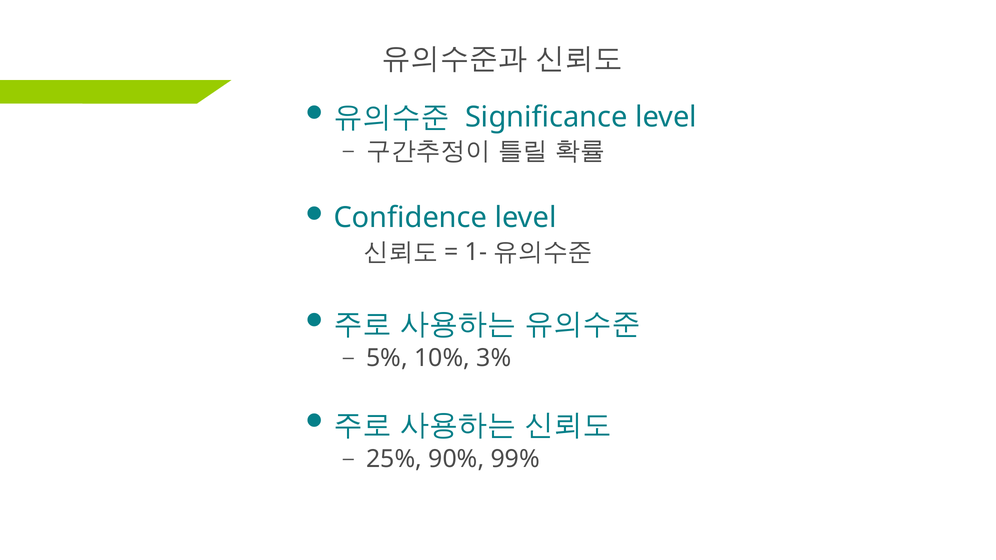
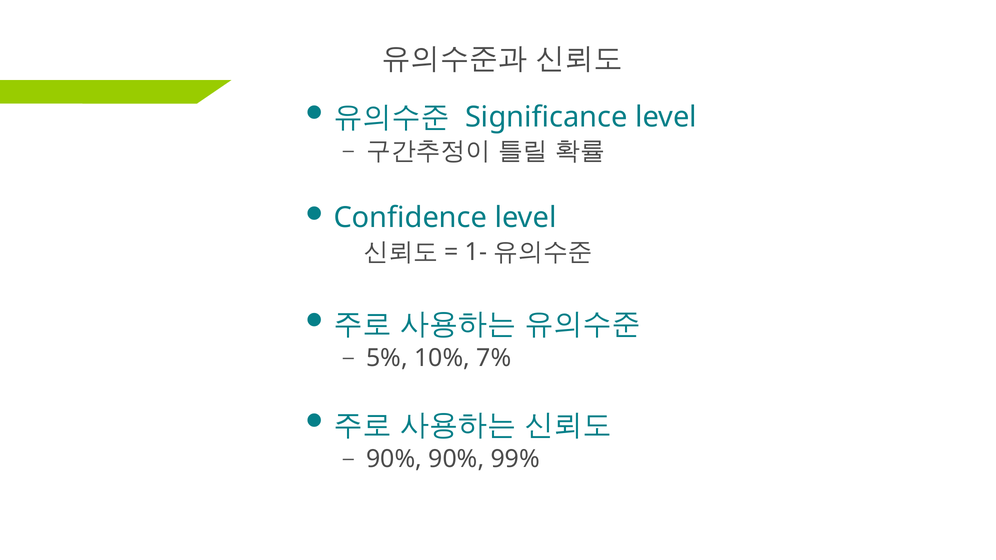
3%: 3% -> 7%
25% at (394, 459): 25% -> 90%
